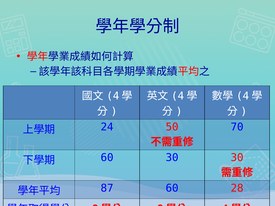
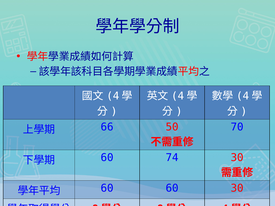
24: 24 -> 66
60 30: 30 -> 74
87 at (107, 188): 87 -> 60
60 28: 28 -> 30
